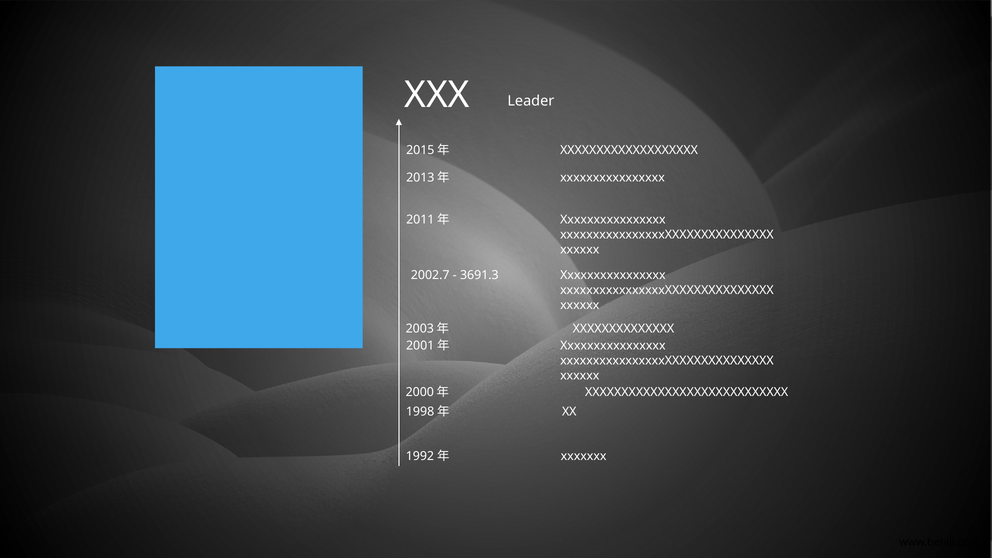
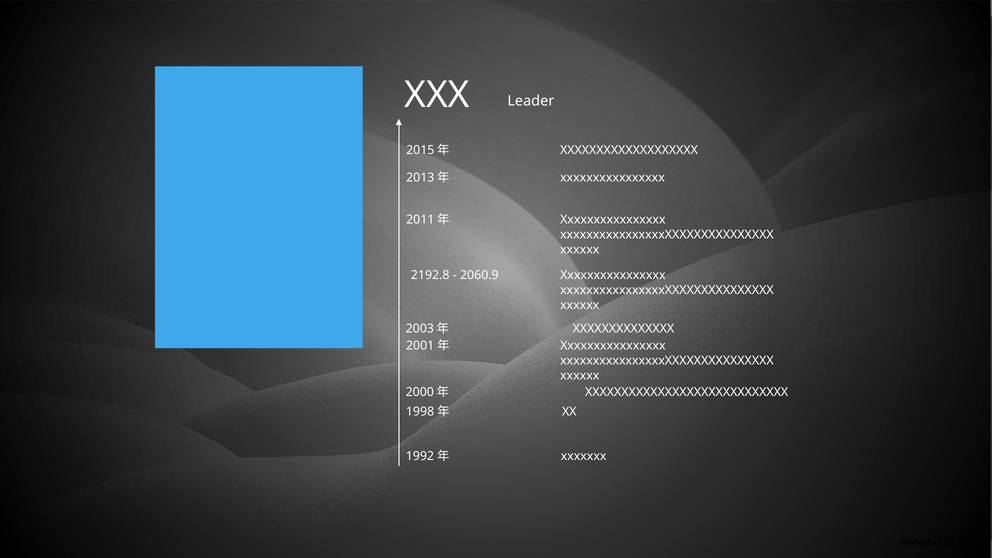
2002.7: 2002.7 -> 2192.8
3691.3: 3691.3 -> 2060.9
